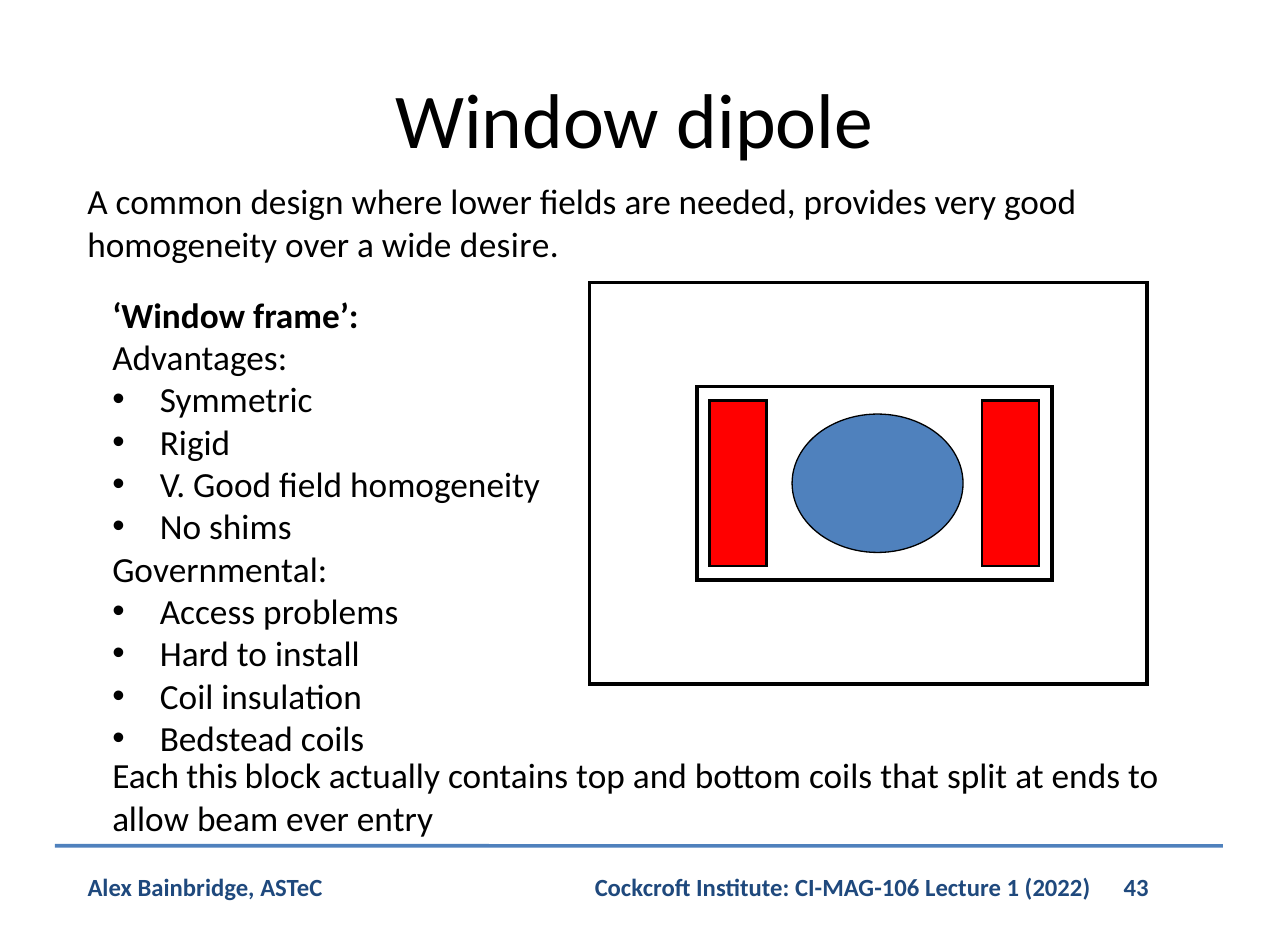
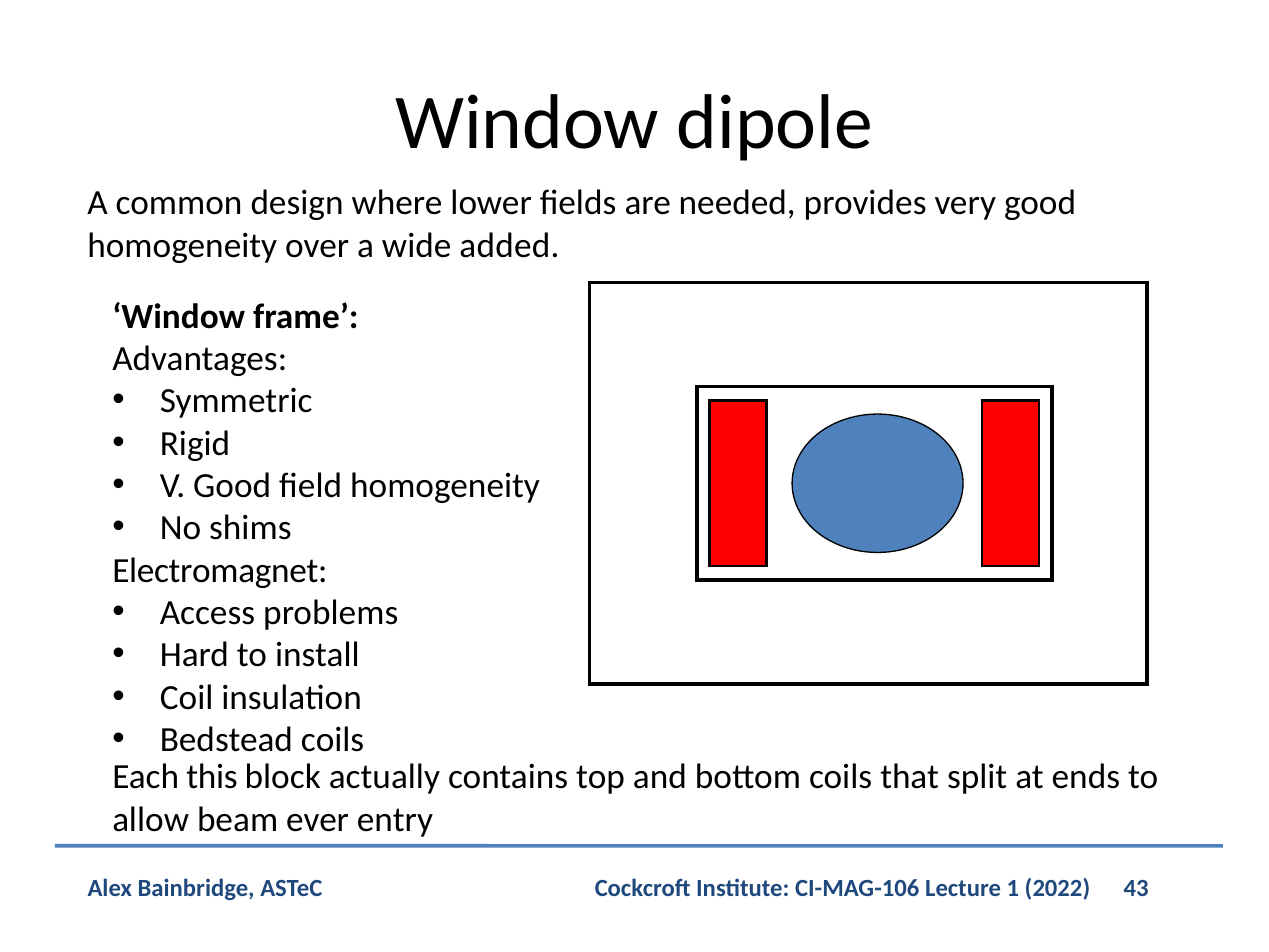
desire: desire -> added
Governmental: Governmental -> Electromagnet
